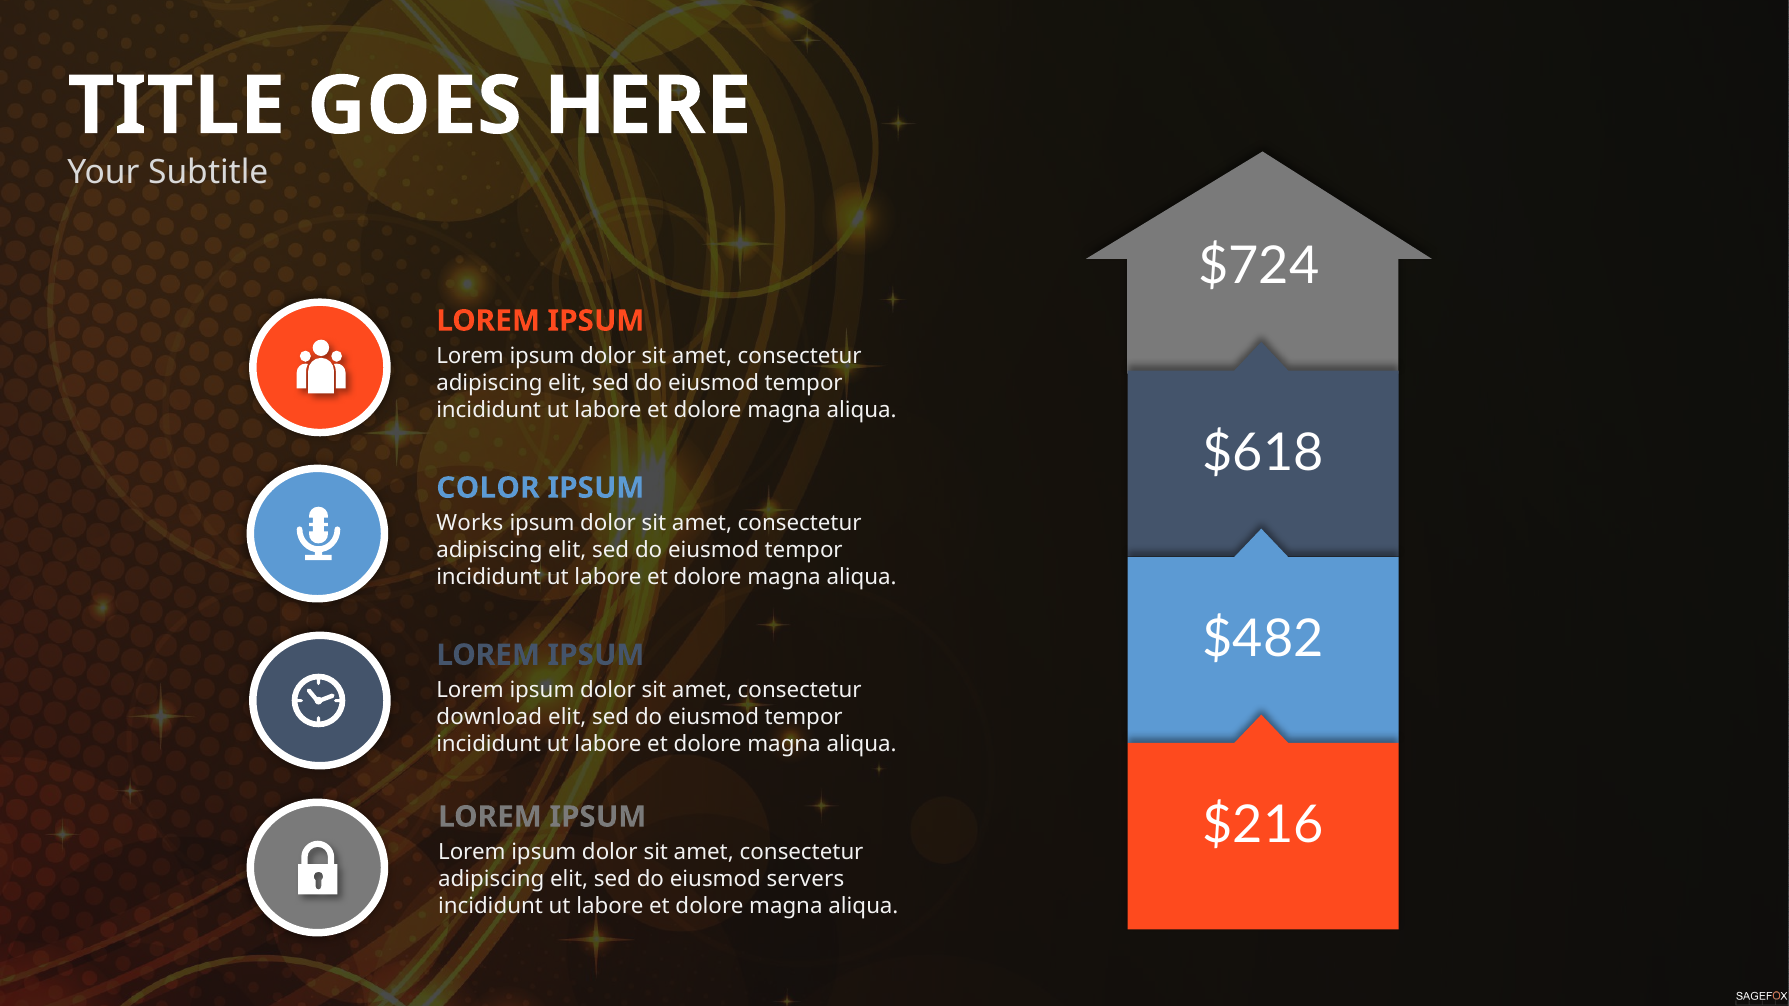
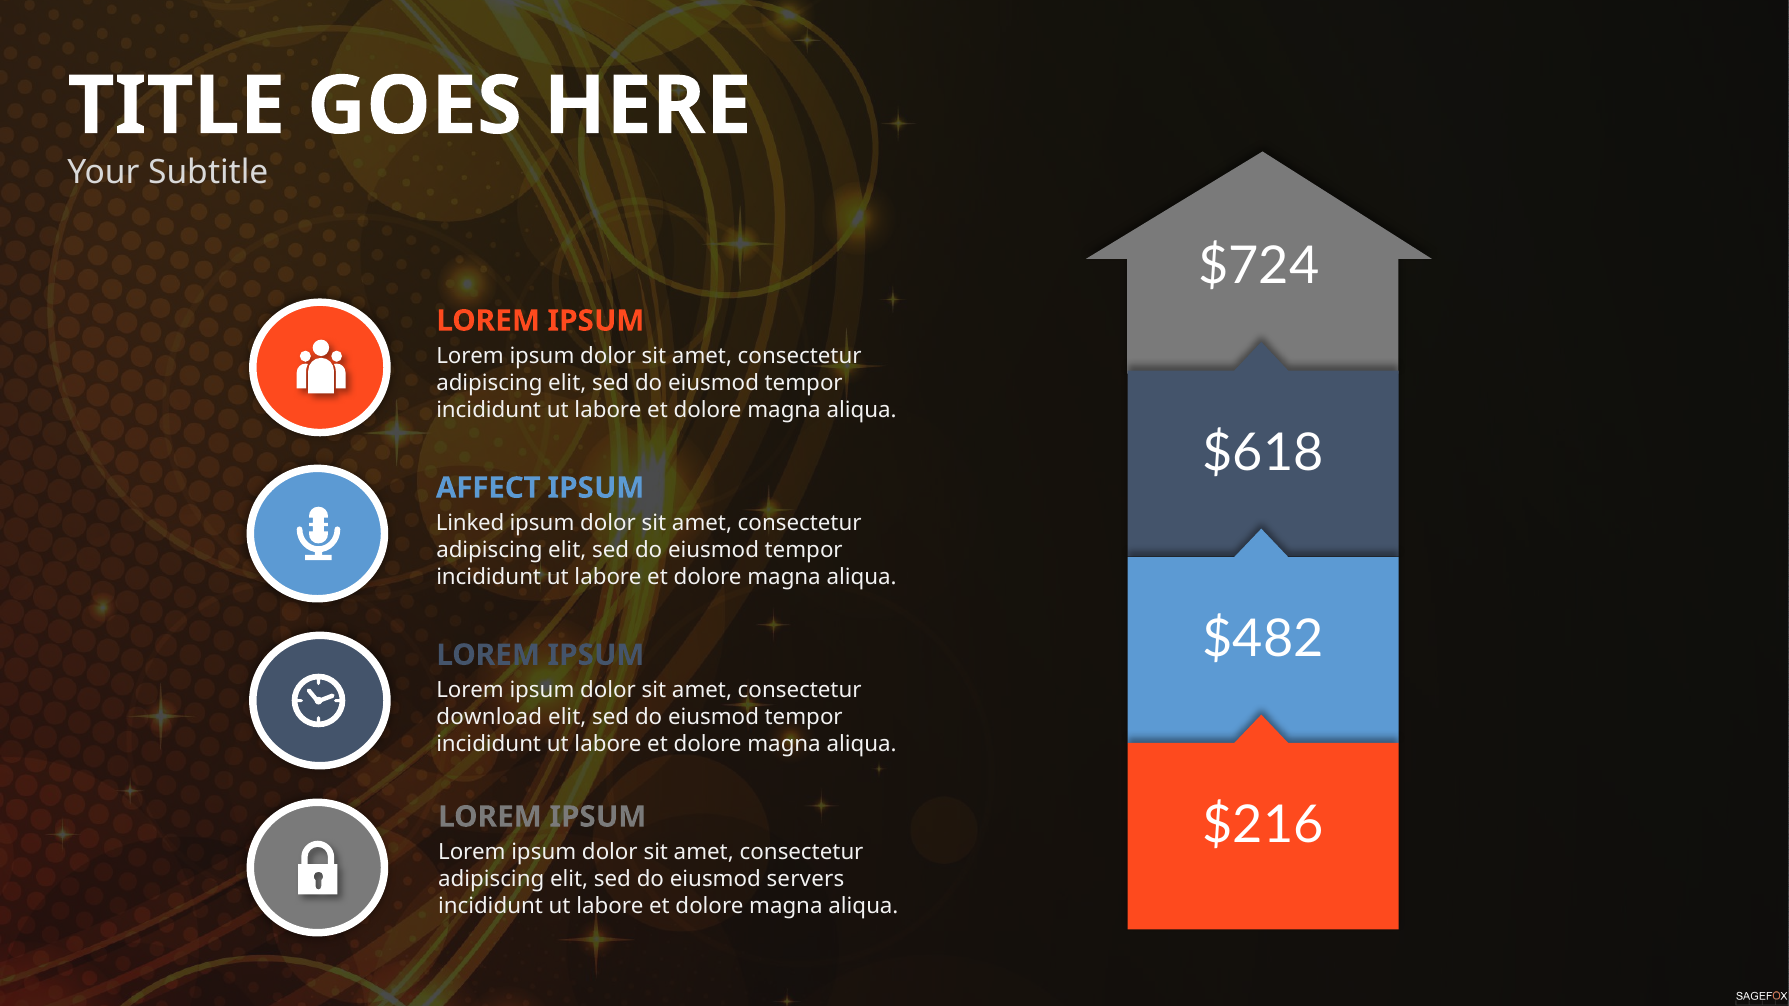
COLOR: COLOR -> AFFECT
Works: Works -> Linked
